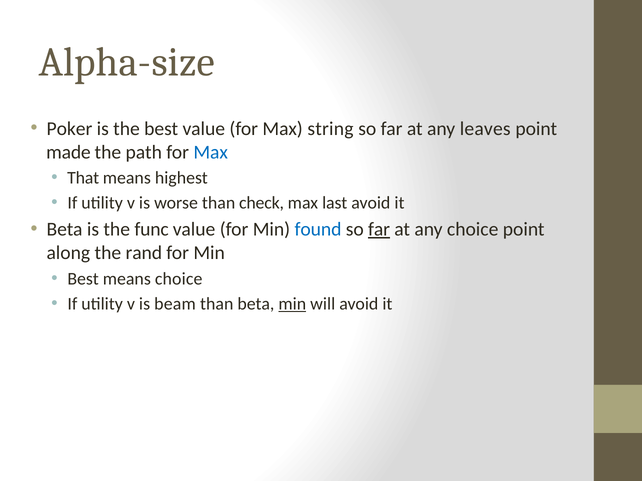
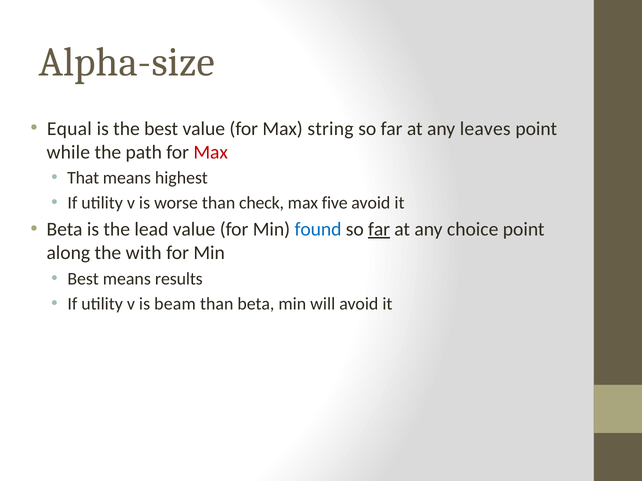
Poker: Poker -> Equal
made: made -> while
Max at (211, 152) colour: blue -> red
last: last -> five
func: func -> lead
rand: rand -> with
means choice: choice -> results
min at (292, 304) underline: present -> none
